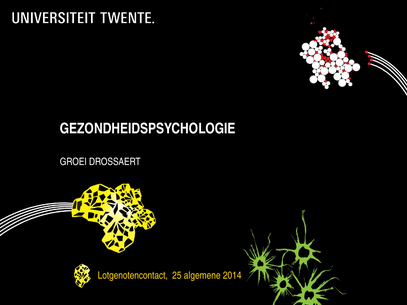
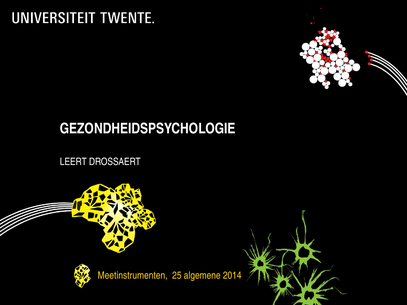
GROEI: GROEI -> LEERT
Lotgenotencontact: Lotgenotencontact -> Meetinstrumenten
